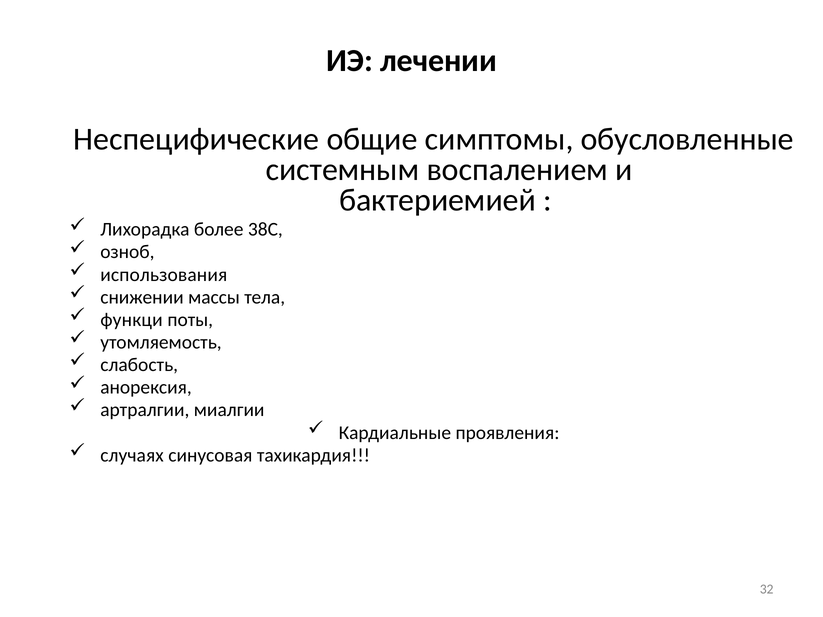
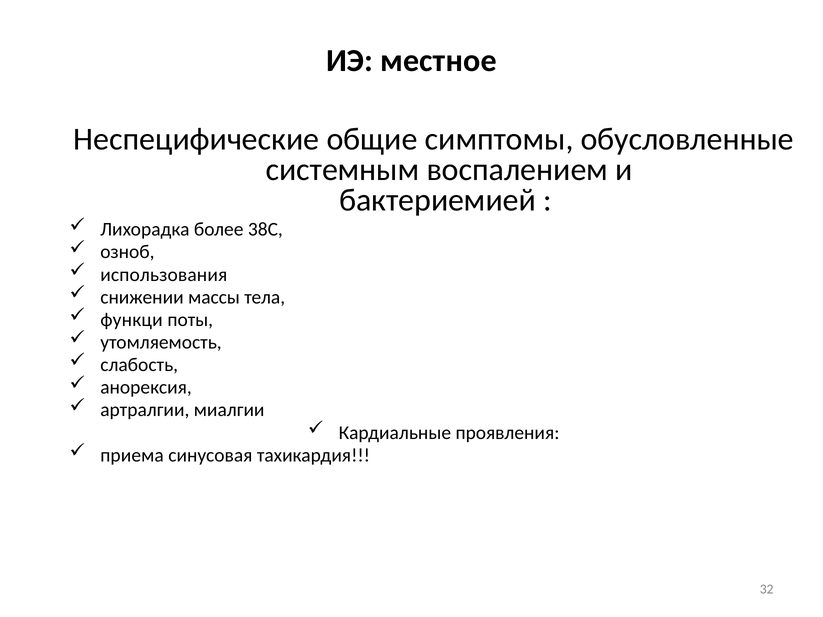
лечении: лечении -> местное
случаях: случаях -> приема
